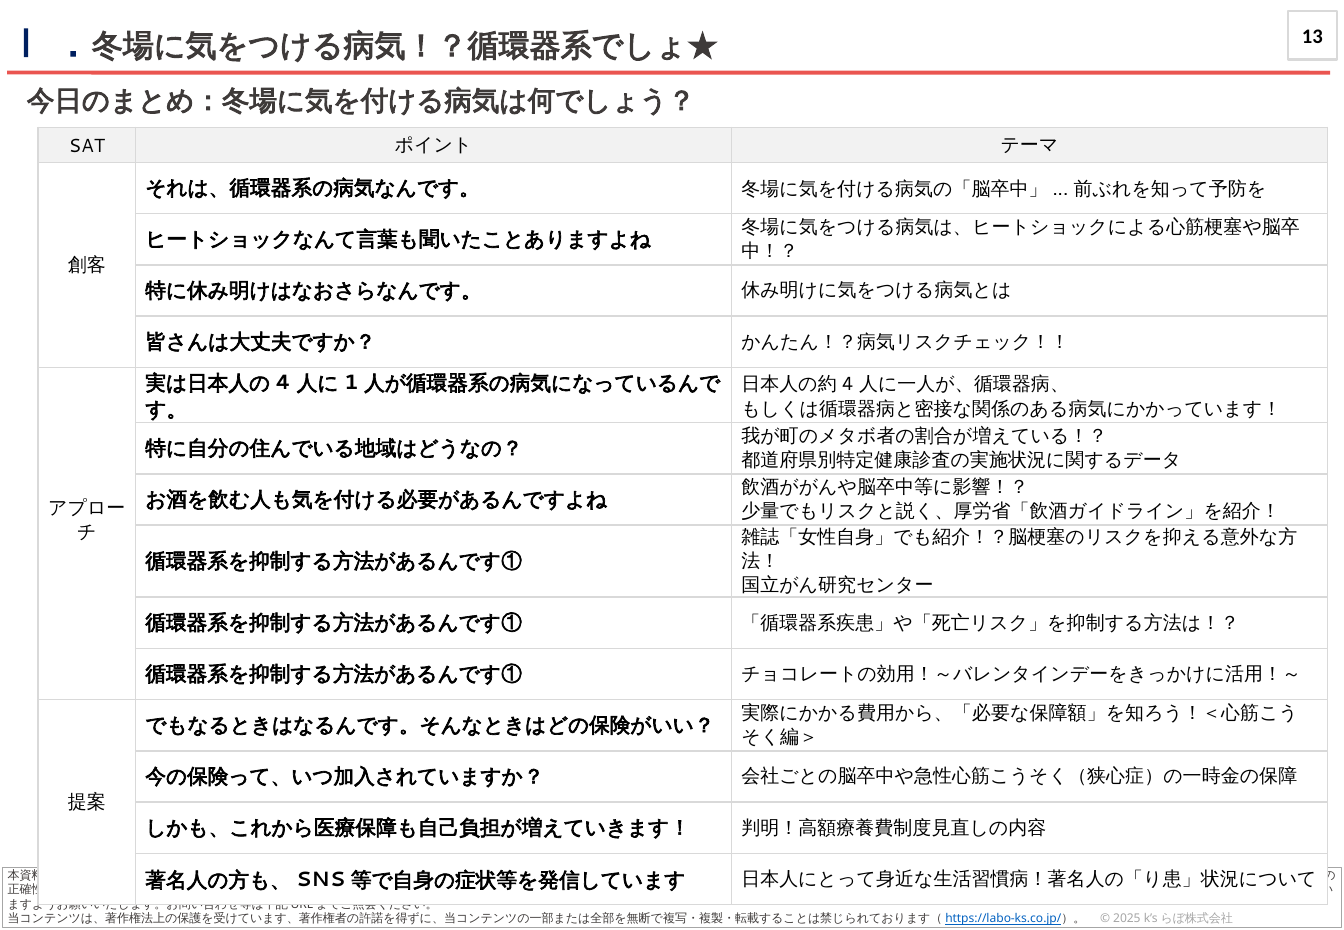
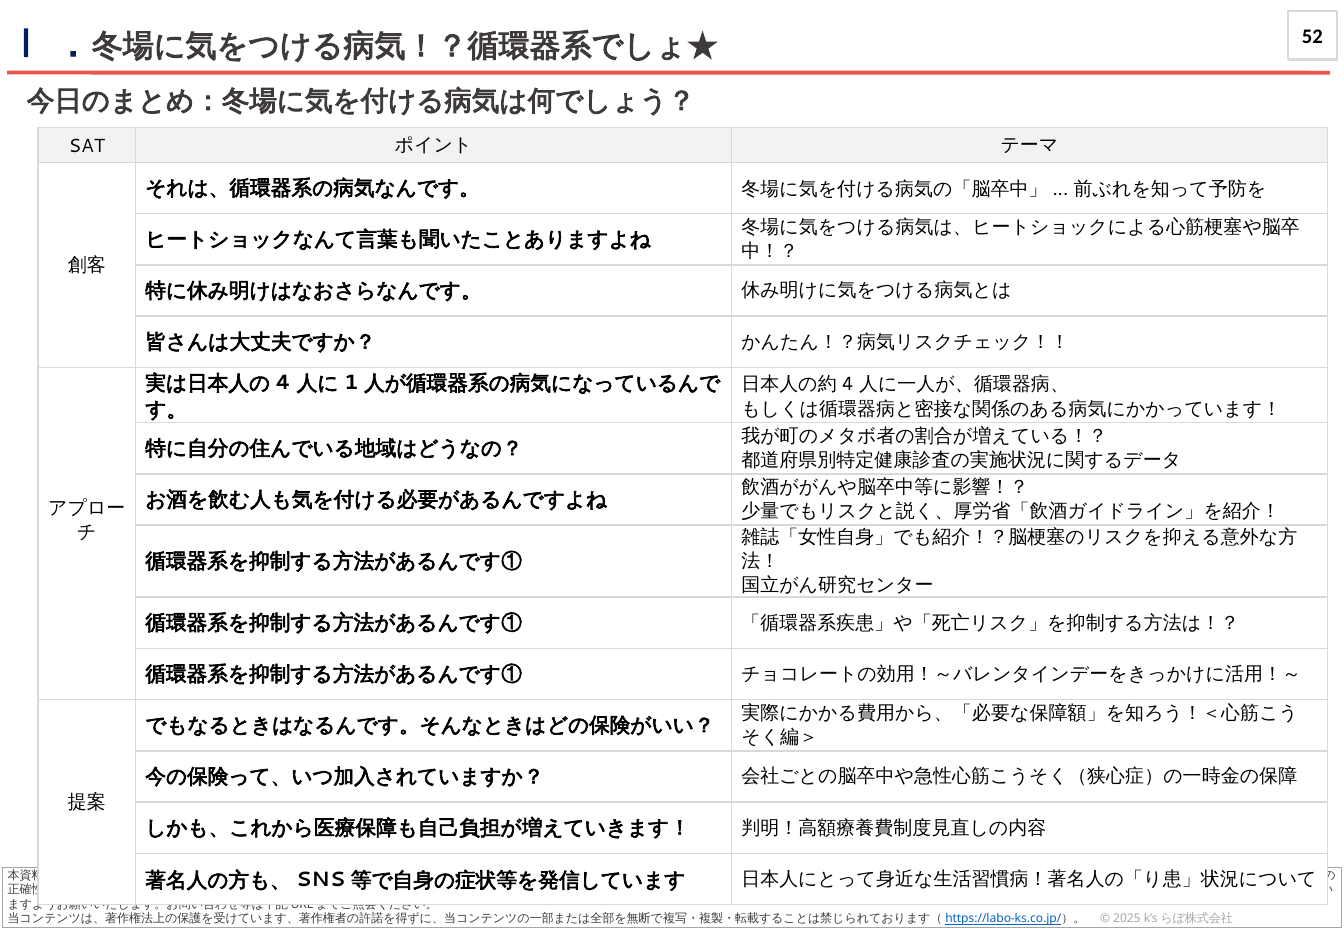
13: 13 -> 52
